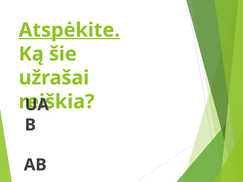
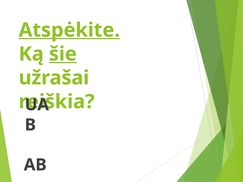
šie underline: none -> present
